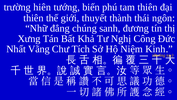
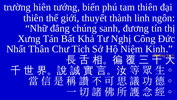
thái: thái -> linh
Vãng: Vãng -> Thân
